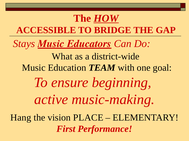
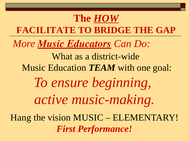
ACCESSIBLE: ACCESSIBLE -> FACILITATE
Stays: Stays -> More
vision PLACE: PLACE -> MUSIC
